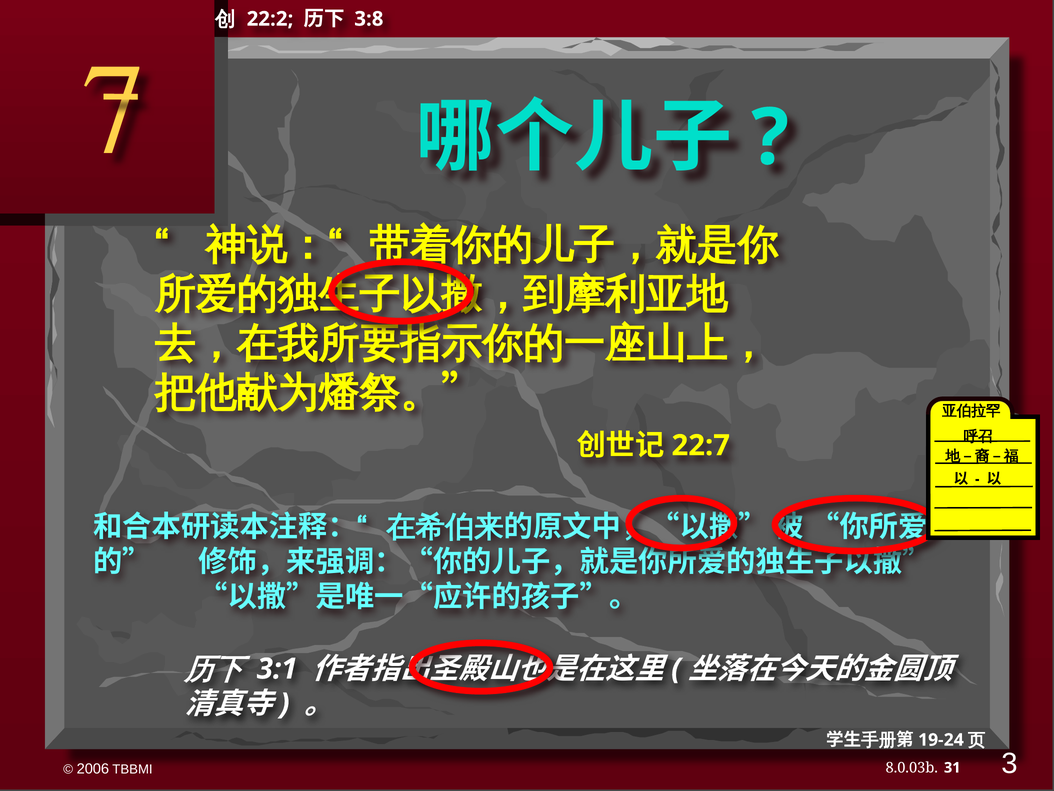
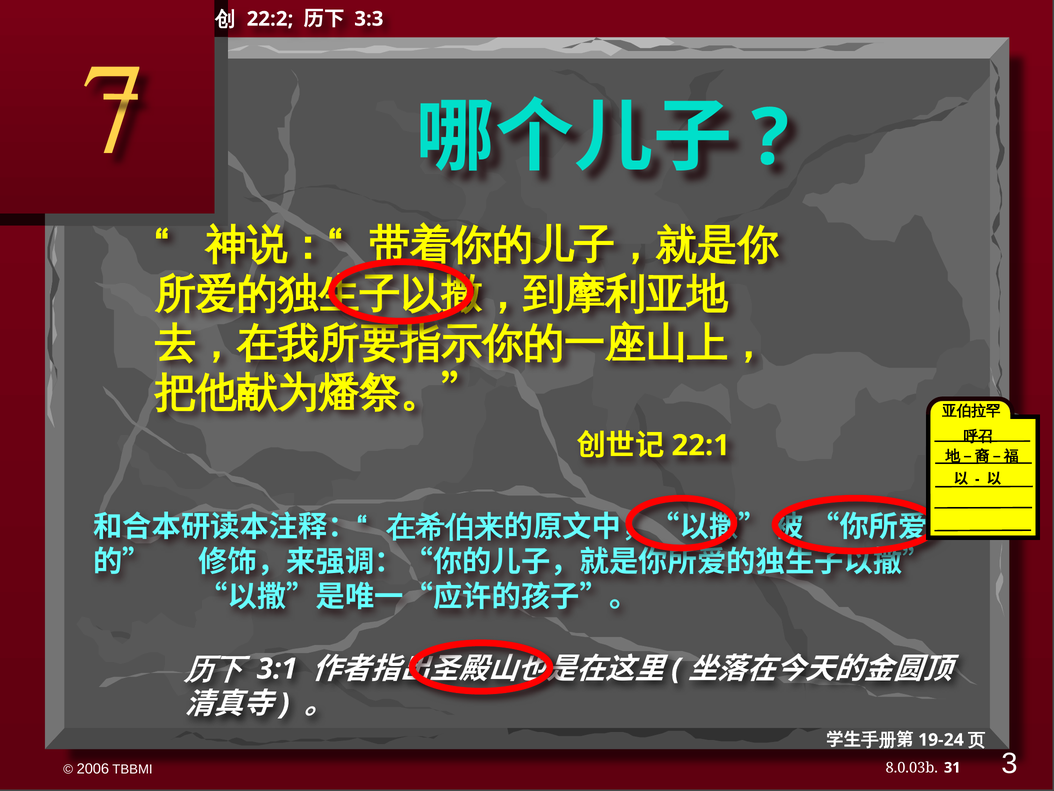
3:8: 3:8 -> 3:3
22:7: 22:7 -> 22:1
